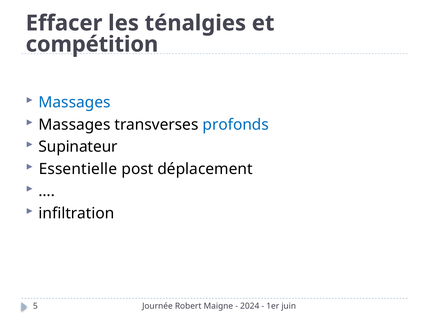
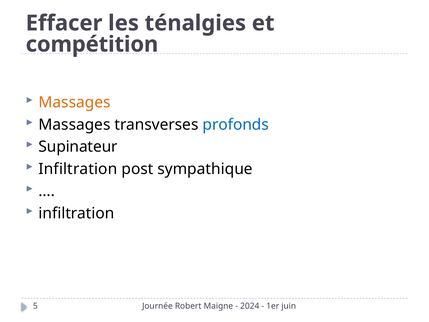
Massages at (75, 102) colour: blue -> orange
Essentielle at (78, 169): Essentielle -> Infiltration
déplacement: déplacement -> sympathique
